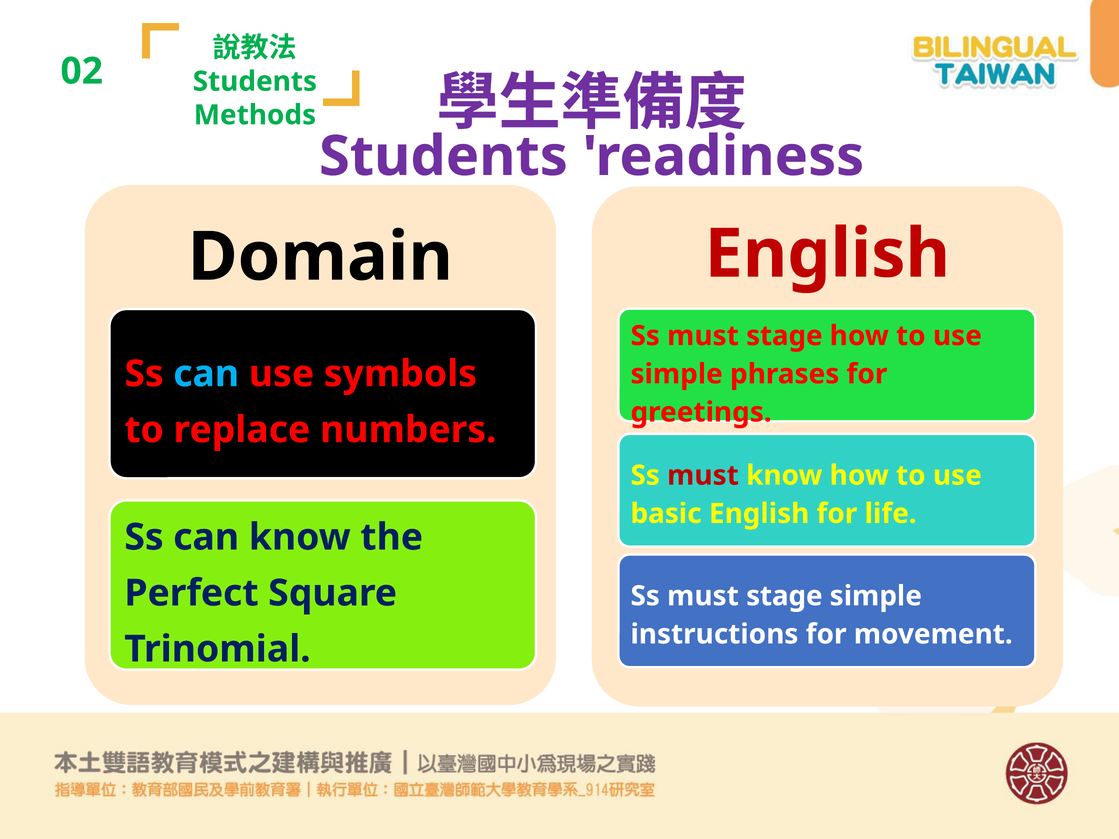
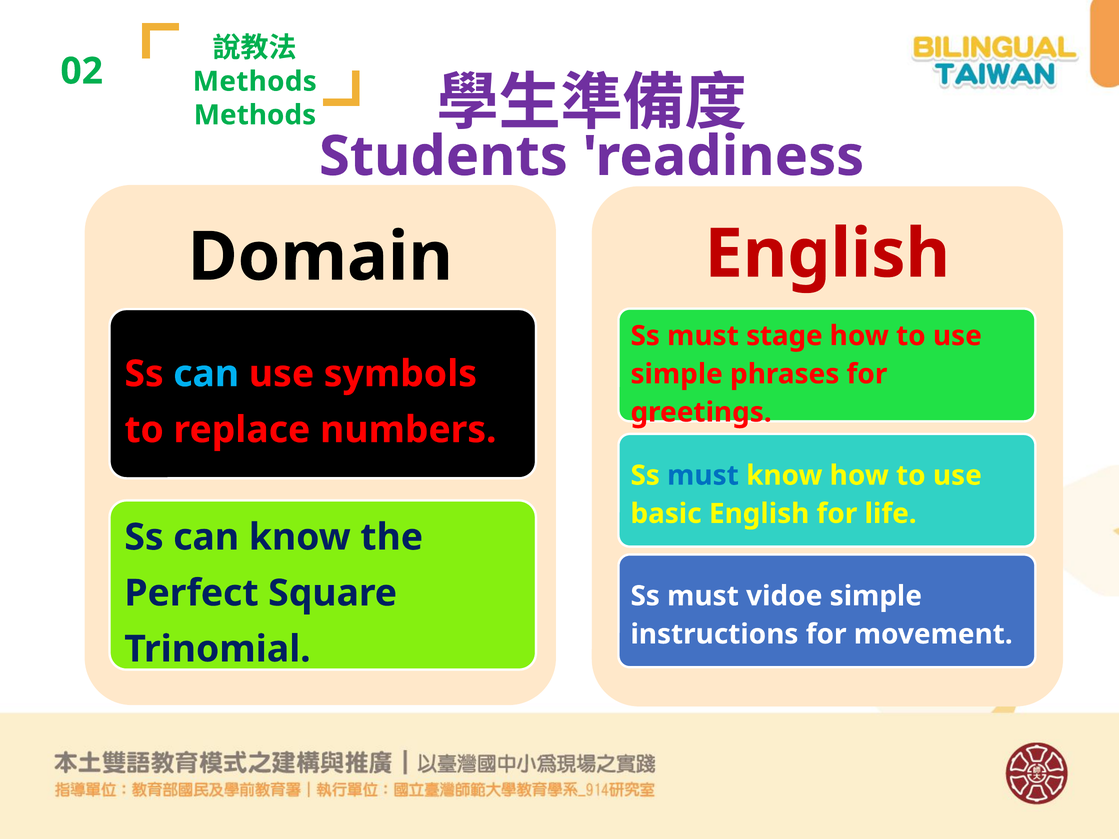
Students at (255, 82): Students -> Methods
must at (703, 476) colour: red -> blue
stage at (784, 596): stage -> vidoe
